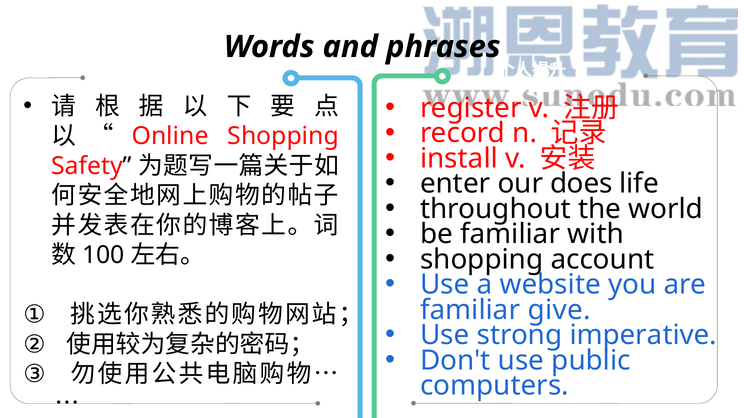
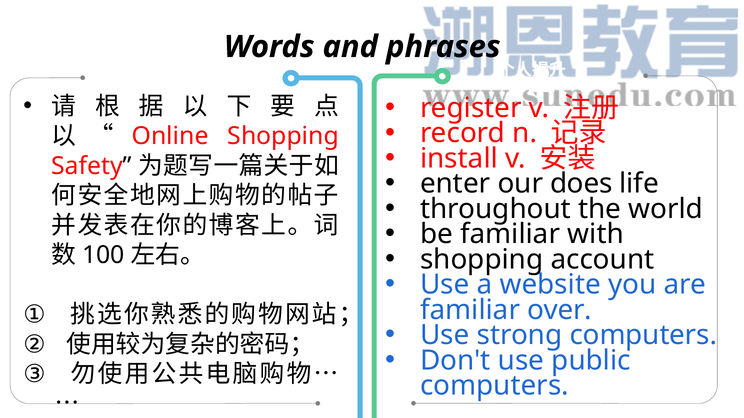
give: give -> over
strong imperative: imperative -> computers
